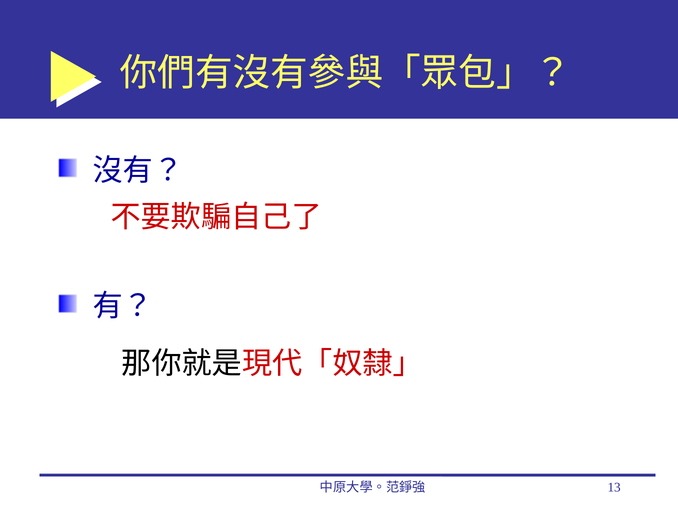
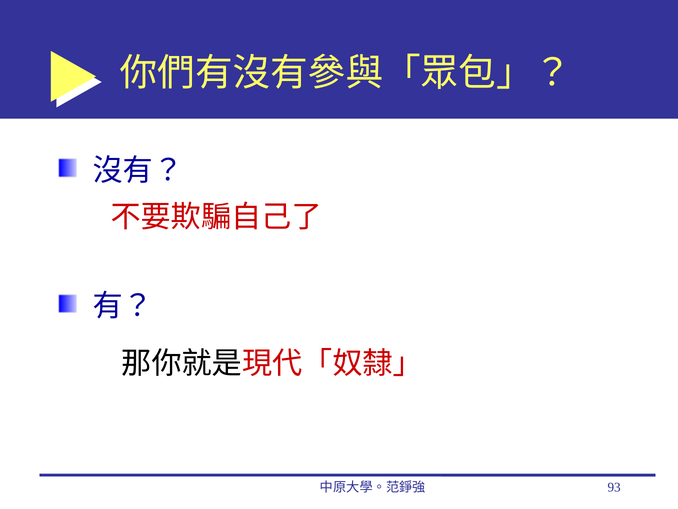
13: 13 -> 93
